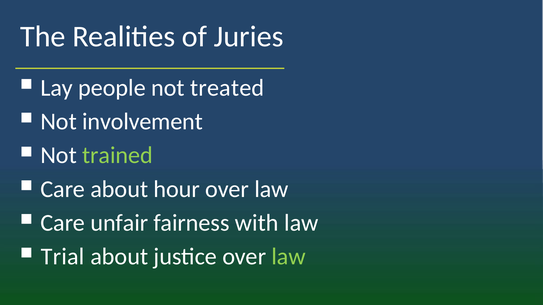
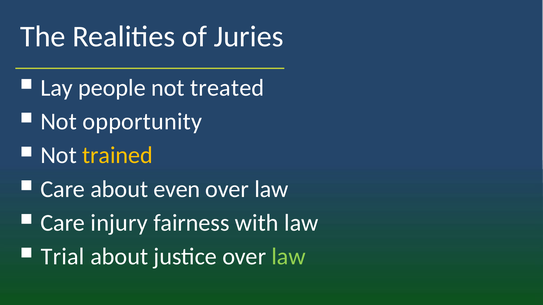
involvement: involvement -> opportunity
trained colour: light green -> yellow
hour: hour -> even
unfair: unfair -> injury
